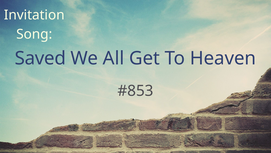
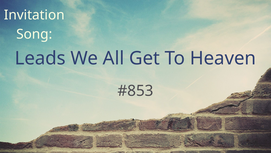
Saved: Saved -> Leads
